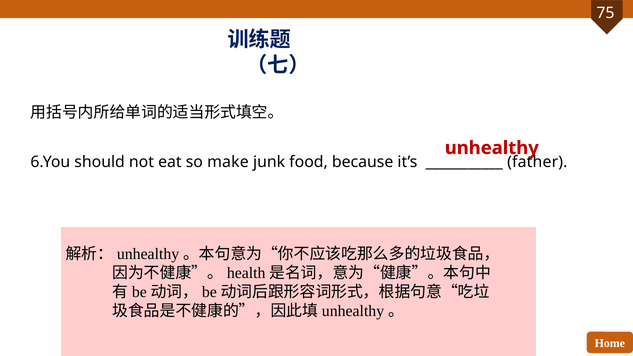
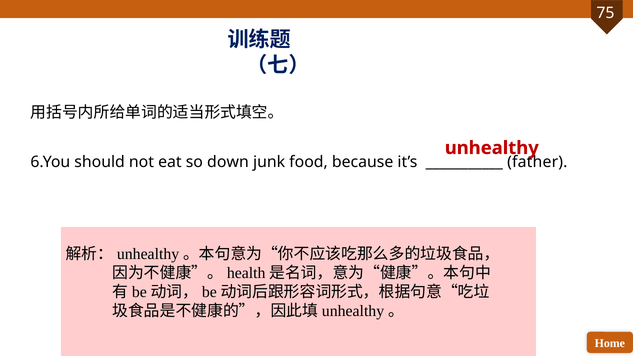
make: make -> down
